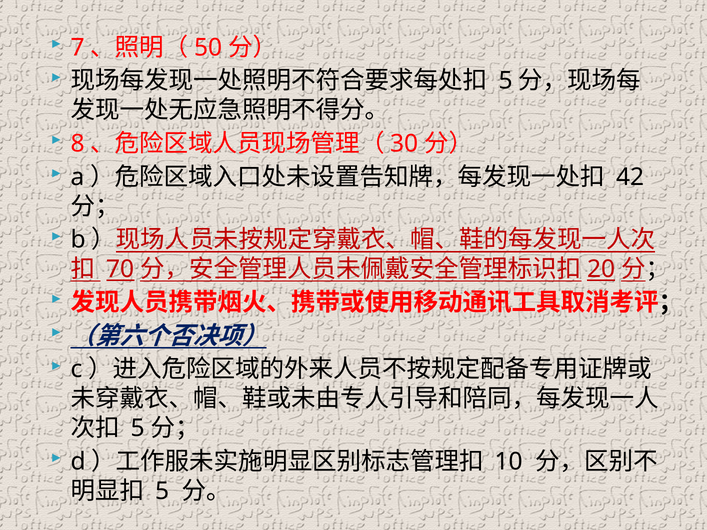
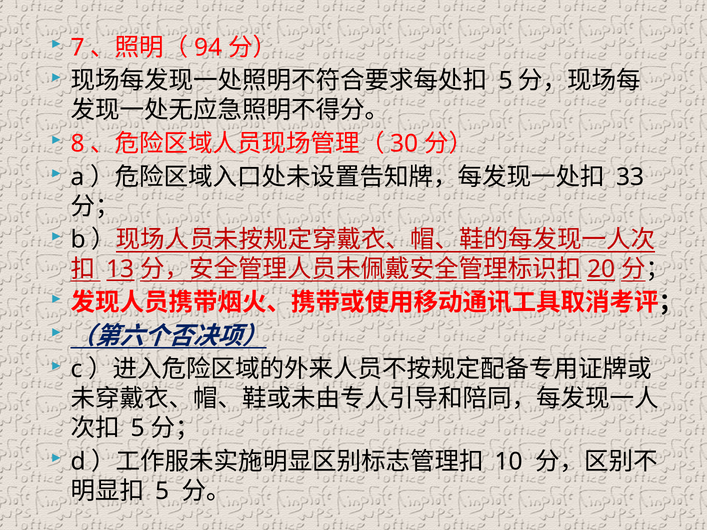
50: 50 -> 94
42: 42 -> 33
70: 70 -> 13
